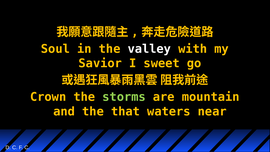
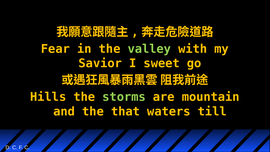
Soul: Soul -> Fear
valley colour: white -> light green
Crown: Crown -> Hills
near: near -> till
